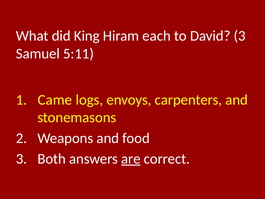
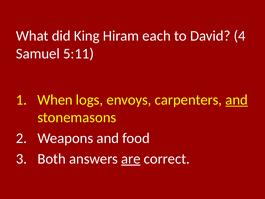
David 3: 3 -> 4
Came: Came -> When
and at (237, 100) underline: none -> present
